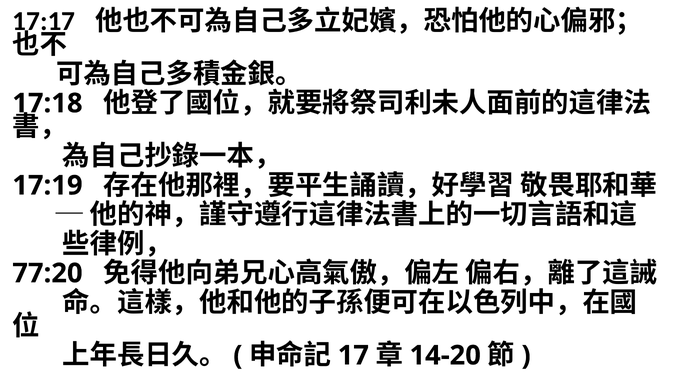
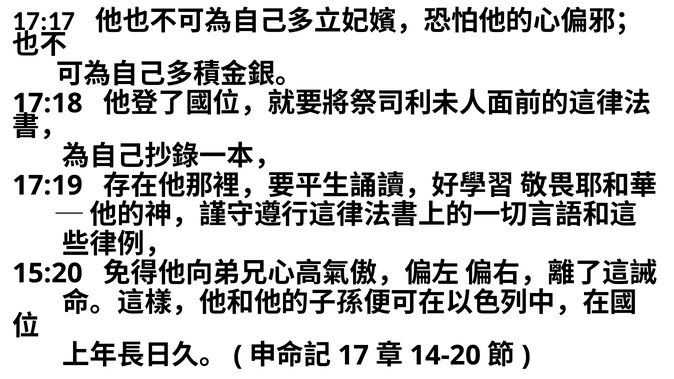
77:20: 77:20 -> 15:20
